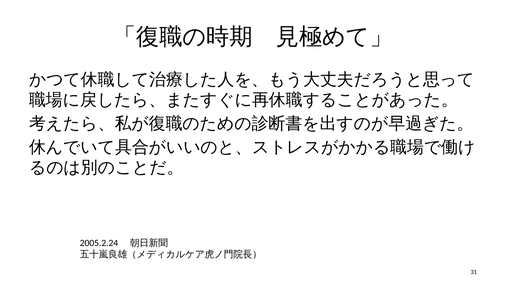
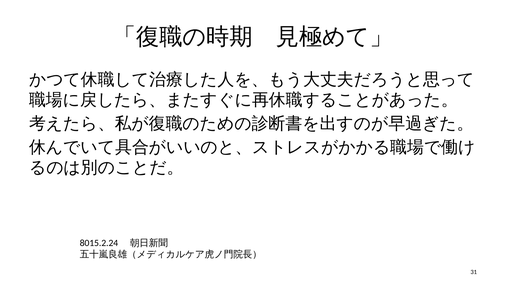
2005.2.24: 2005.2.24 -> 8015.2.24
